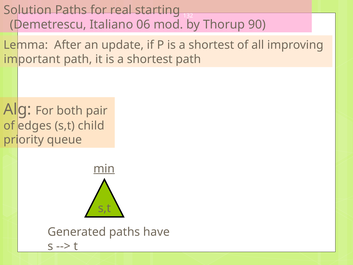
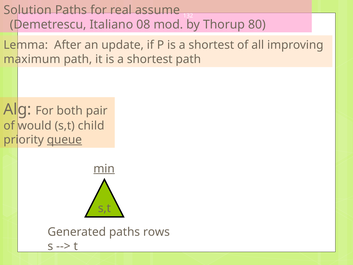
starting: starting -> assume
06: 06 -> 08
90: 90 -> 80
important: important -> maximum
edges: edges -> would
queue underline: none -> present
have: have -> rows
